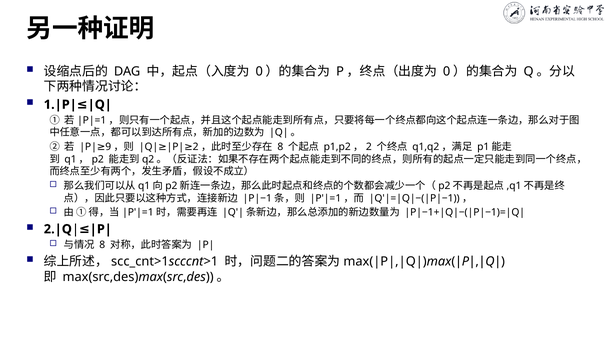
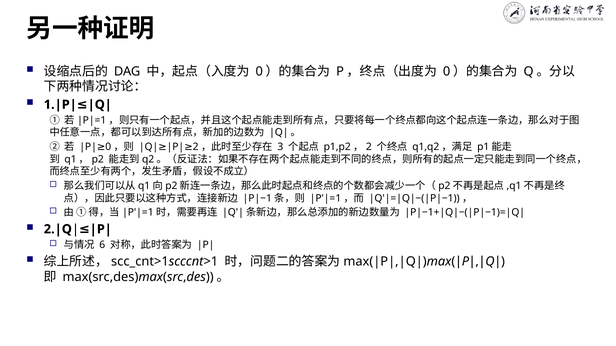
8 at (280, 147): 8 -> 3
9 at (108, 147): 9 -> 0
8 at (102, 245): 8 -> 6
